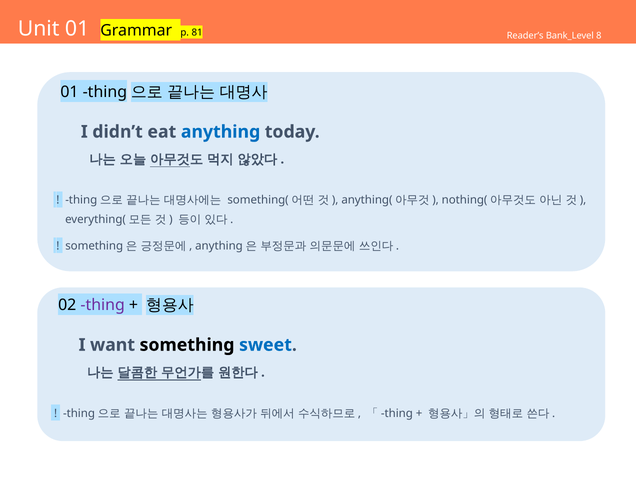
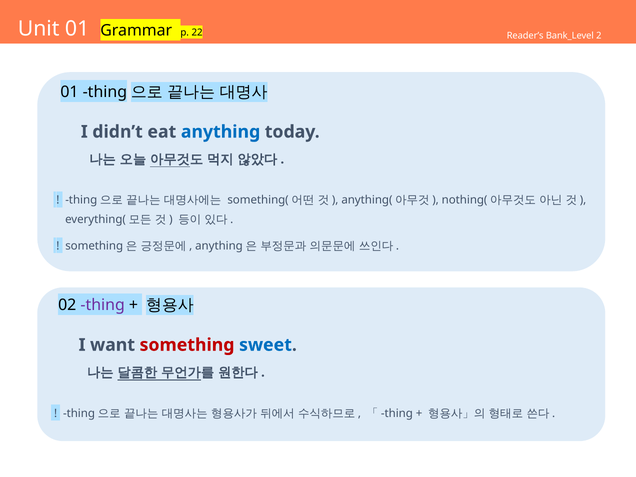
81: 81 -> 22
8: 8 -> 2
something colour: black -> red
